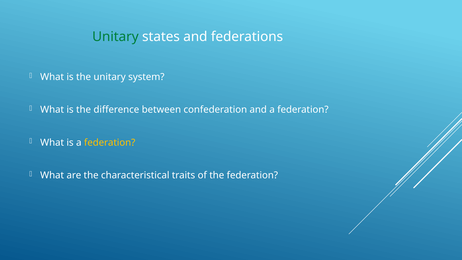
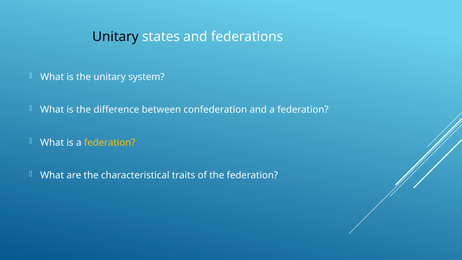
Unitary at (115, 37) colour: green -> black
